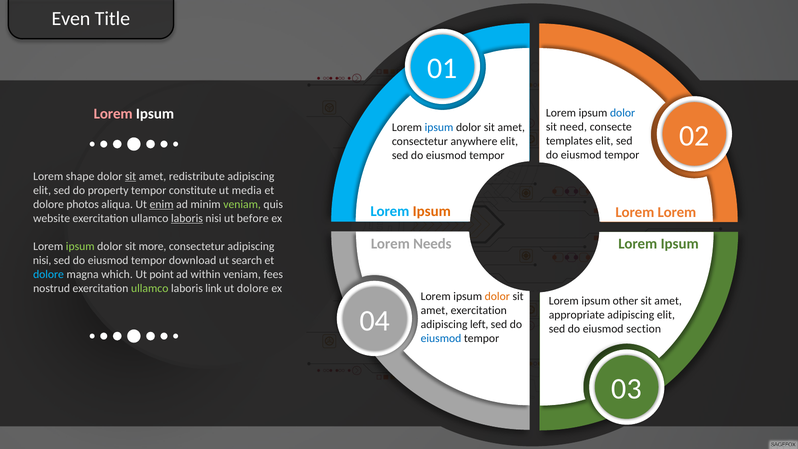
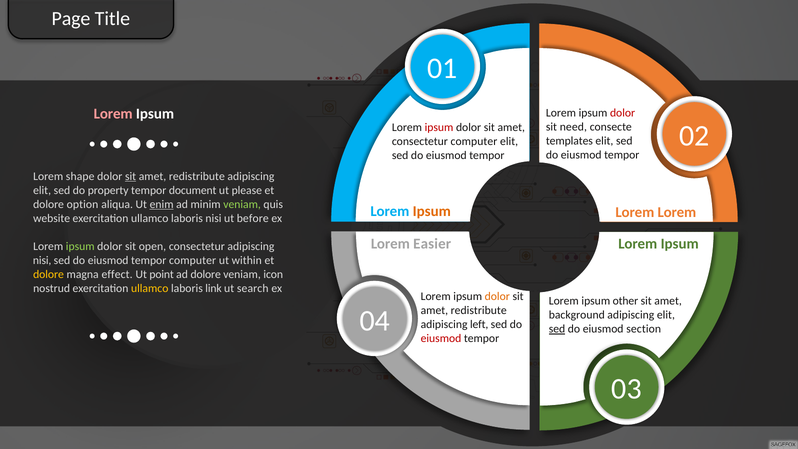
Even: Even -> Page
dolor at (623, 113) colour: blue -> red
ipsum at (439, 127) colour: blue -> red
consectetur anywhere: anywhere -> computer
constitute: constitute -> document
media: media -> please
photos: photos -> option
laboris at (187, 218) underline: present -> none
Needs: Needs -> Easier
more: more -> open
tempor download: download -> computer
search: search -> within
dolore at (49, 274) colour: light blue -> yellow
which: which -> effect
ad within: within -> dolore
fees: fees -> icon
ullamco at (150, 288) colour: light green -> yellow
ut dolore: dolore -> search
exercitation at (479, 310): exercitation -> redistribute
appropriate: appropriate -> background
sed at (557, 329) underline: none -> present
eiusmod at (441, 338) colour: blue -> red
